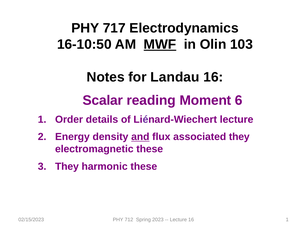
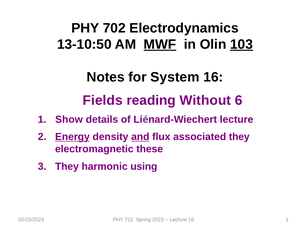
717: 717 -> 702
16-10:50: 16-10:50 -> 13-10:50
103 underline: none -> present
Landau: Landau -> System
Scalar: Scalar -> Fields
Moment: Moment -> Without
Order: Order -> Show
Energy underline: none -> present
harmonic these: these -> using
